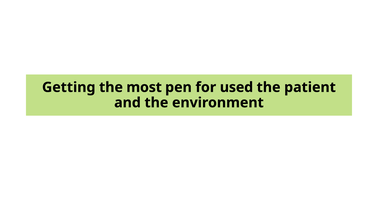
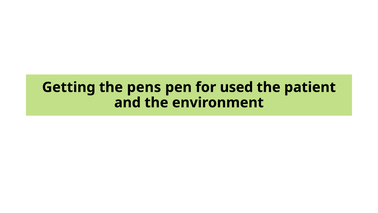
most: most -> pens
